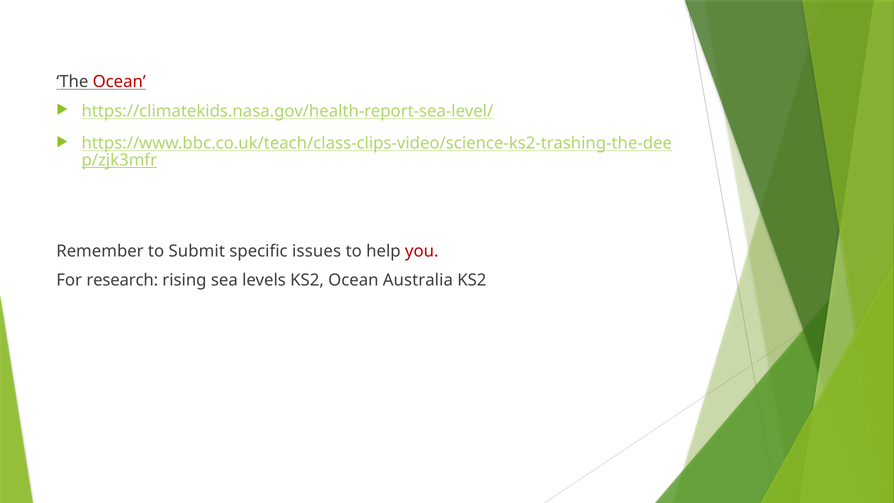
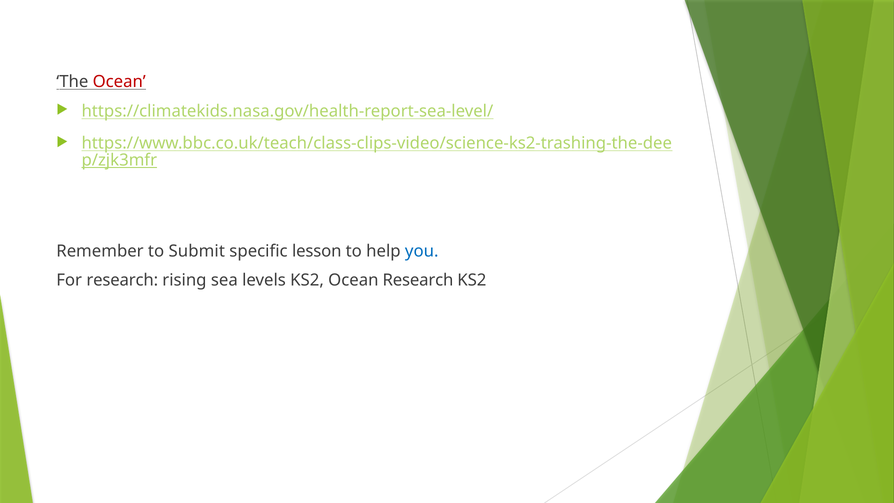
issues: issues -> lesson
you colour: red -> blue
Ocean Australia: Australia -> Research
